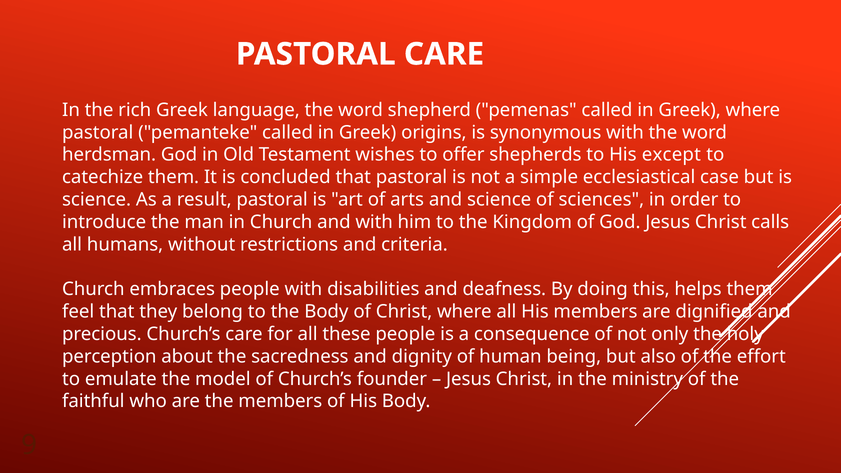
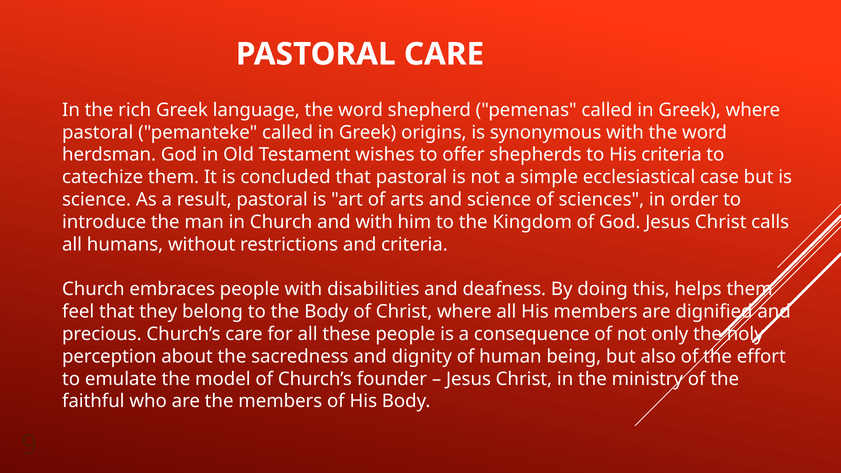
His except: except -> criteria
